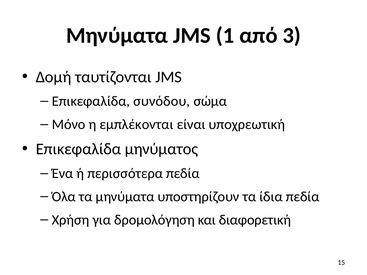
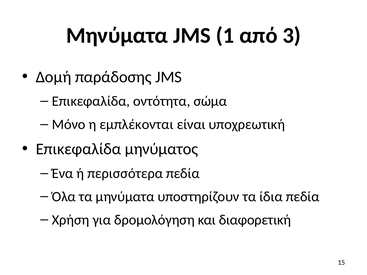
ταυτίζονται: ταυτίζονται -> παράδοσης
συνόδου: συνόδου -> οντότητα
